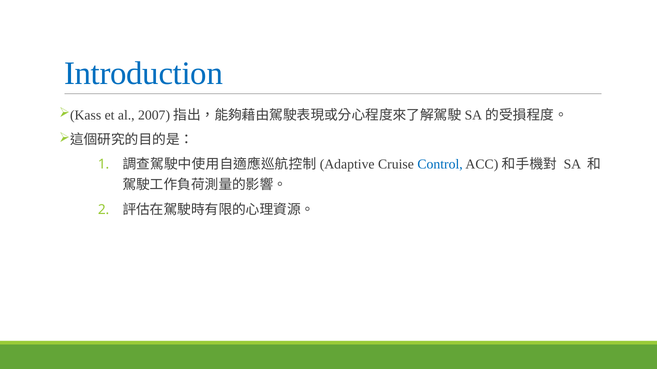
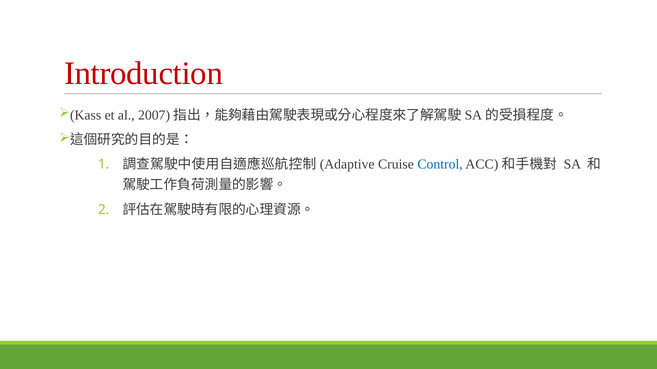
Introduction colour: blue -> red
